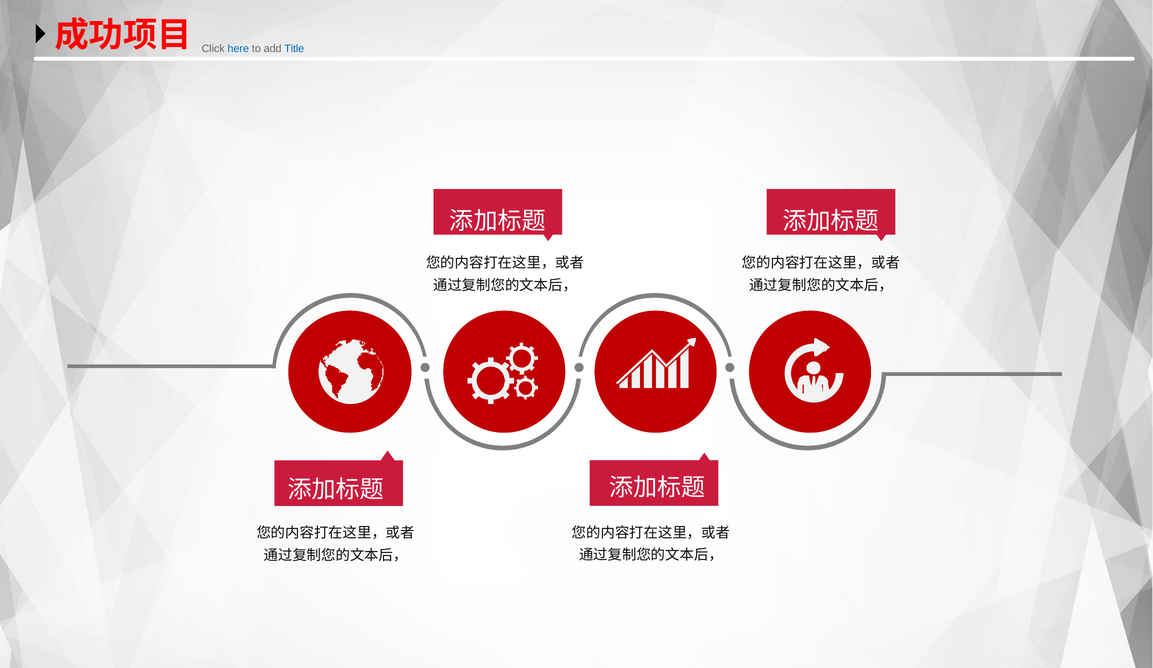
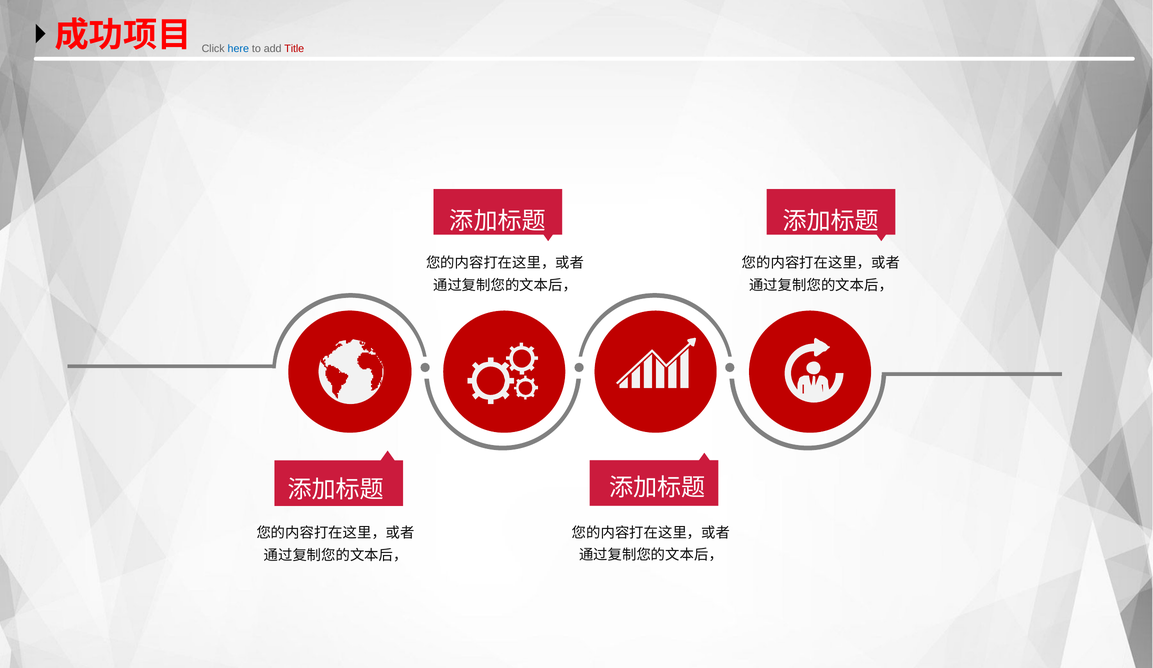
Title colour: blue -> red
